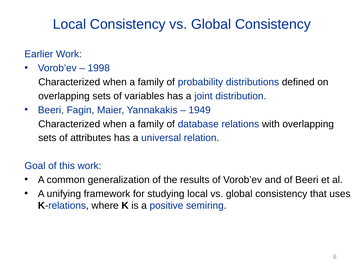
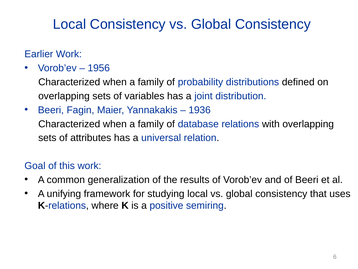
1998: 1998 -> 1956
1949: 1949 -> 1936
